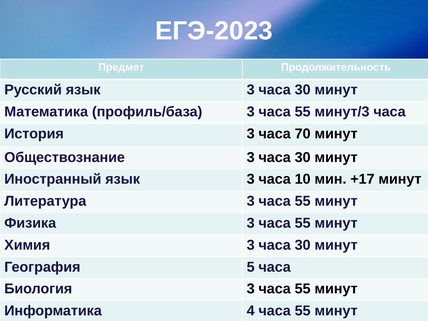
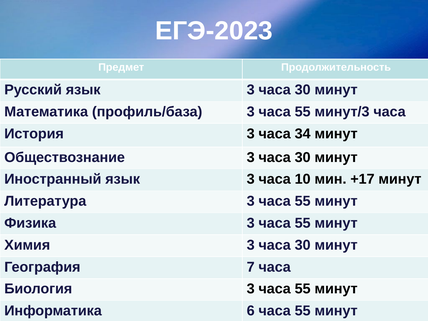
70: 70 -> 34
5: 5 -> 7
4: 4 -> 6
